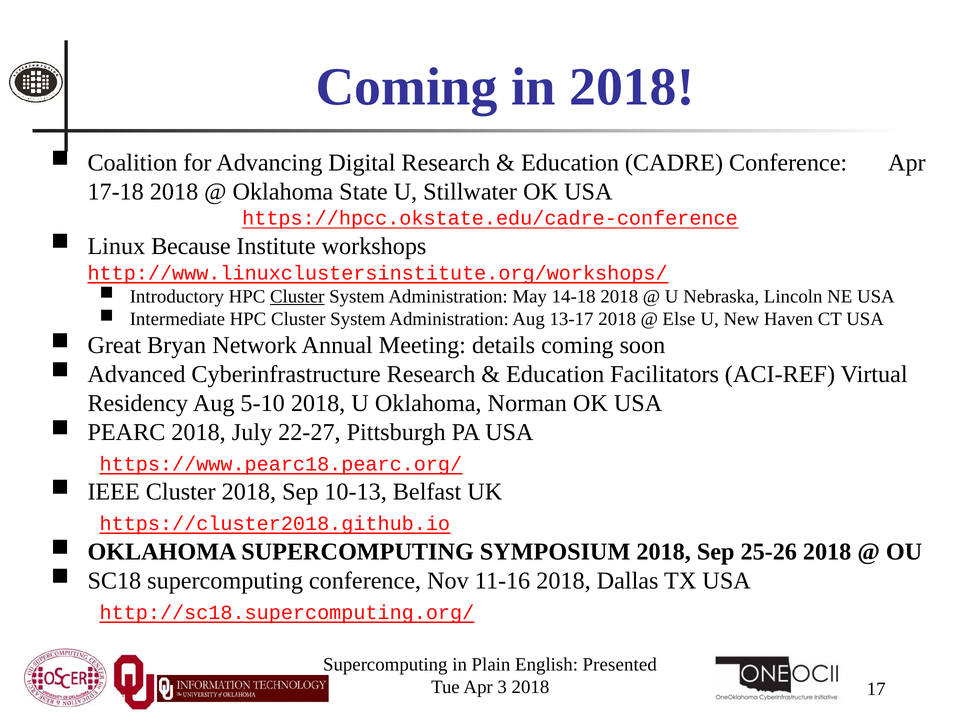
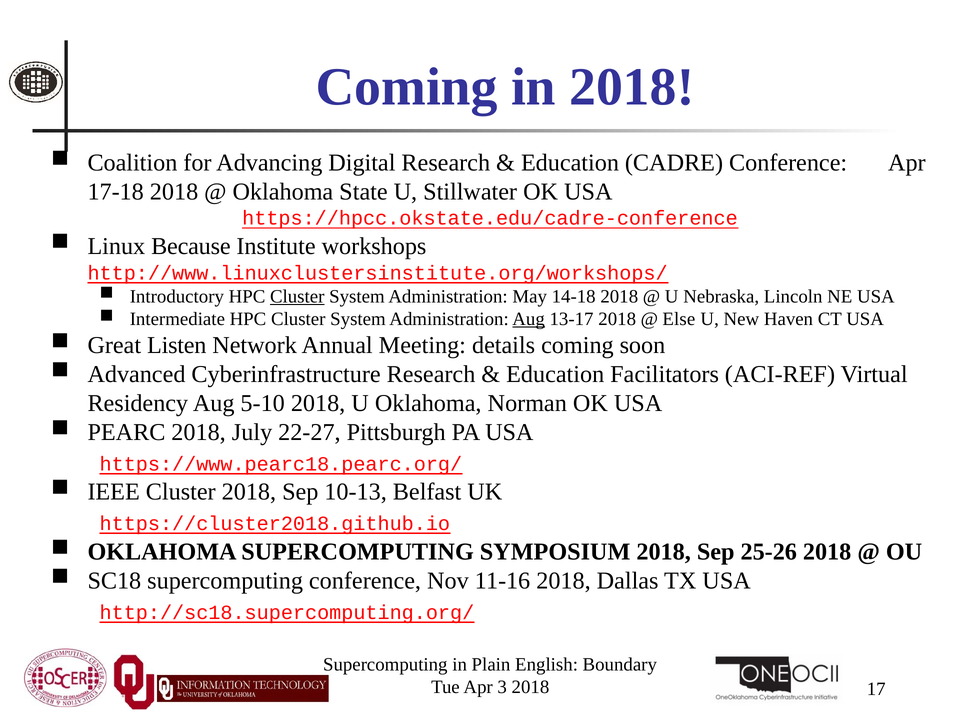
Aug at (529, 319) underline: none -> present
Bryan: Bryan -> Listen
Presented: Presented -> Boundary
